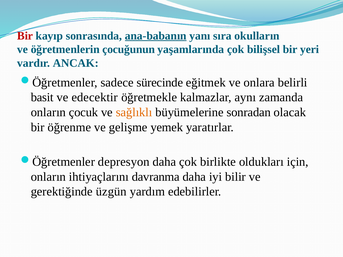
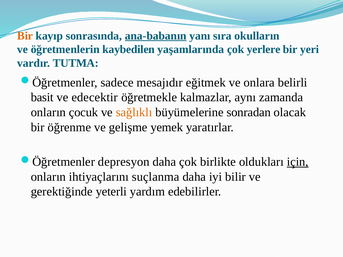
Bir at (25, 36) colour: red -> orange
çocuğunun: çocuğunun -> kaybedilen
bilişsel: bilişsel -> yerlere
ANCAK: ANCAK -> TUTMA
sürecinde: sürecinde -> mesajıdır
için underline: none -> present
davranma: davranma -> suçlanma
üzgün: üzgün -> yeterli
